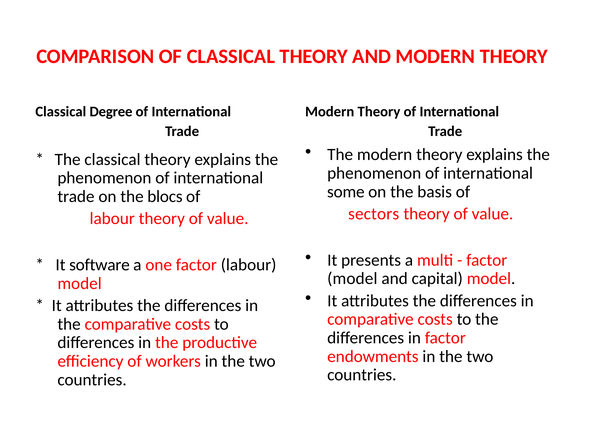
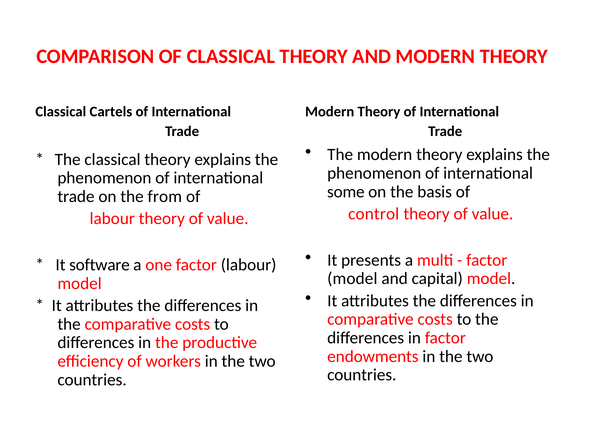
Degree: Degree -> Cartels
blocs: blocs -> from
sectors: sectors -> control
